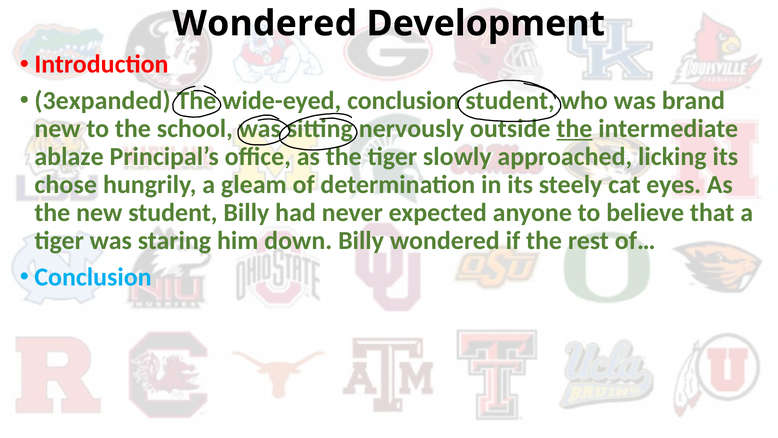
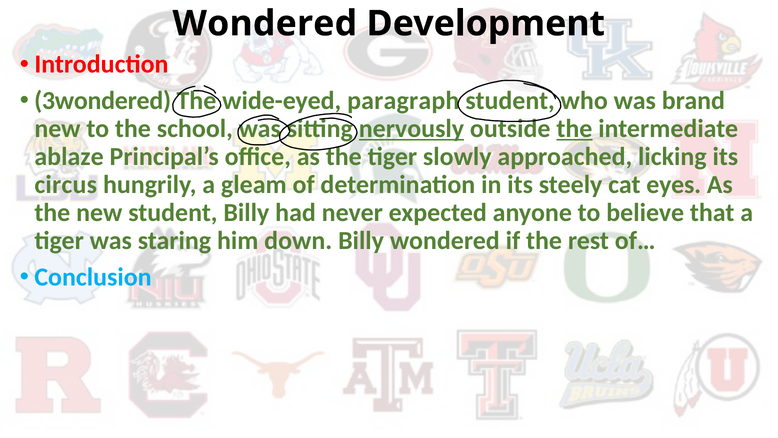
3expanded: 3expanded -> 3wondered
wide-eyed conclusion: conclusion -> paragraph
nervously underline: none -> present
chose: chose -> circus
